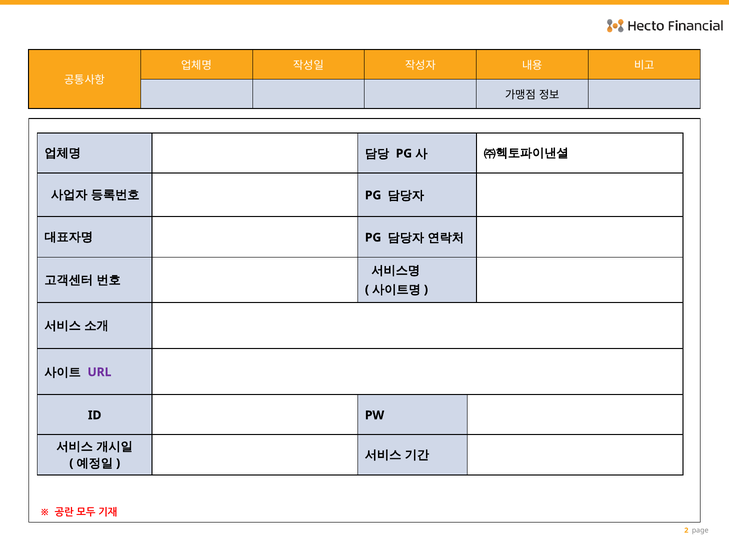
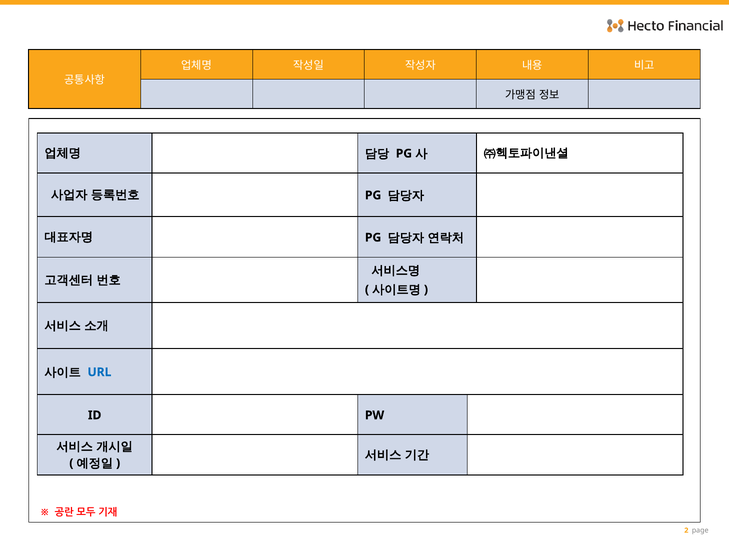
URL colour: purple -> blue
